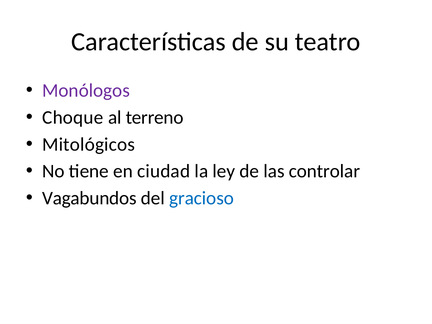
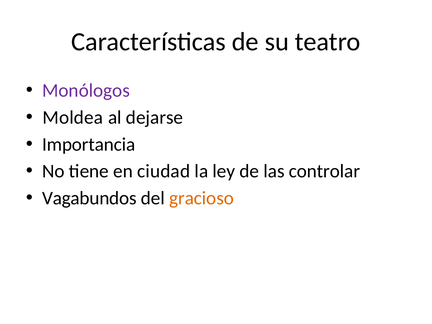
Choque: Choque -> Moldea
terreno: terreno -> dejarse
Mitológicos: Mitológicos -> Importancia
gracioso colour: blue -> orange
